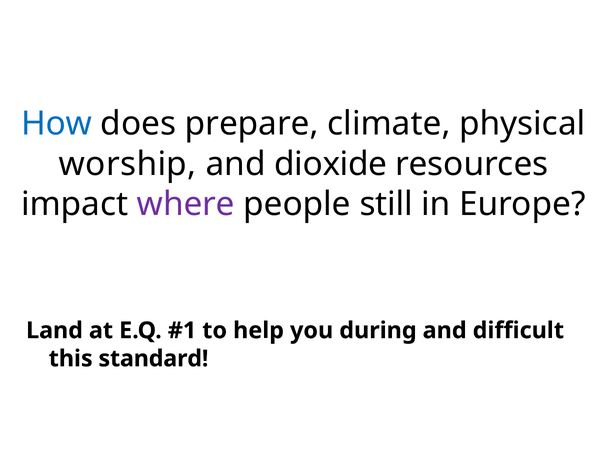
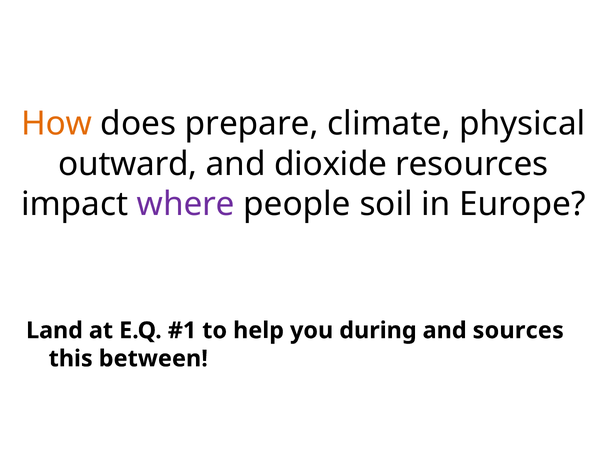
How colour: blue -> orange
worship: worship -> outward
still: still -> soil
difficult: difficult -> sources
standard: standard -> between
